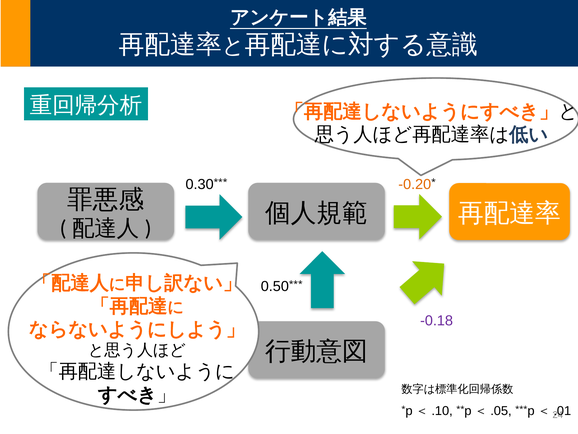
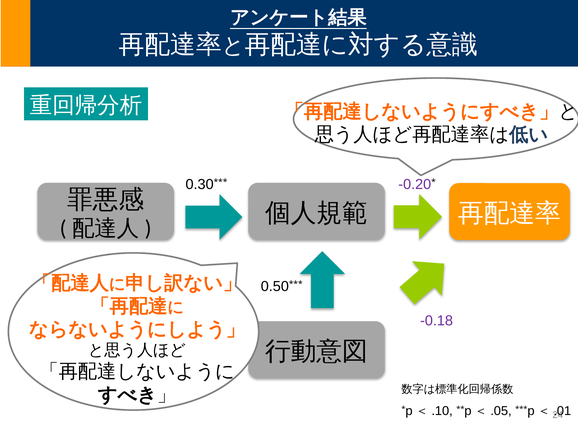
-0.20 colour: orange -> purple
